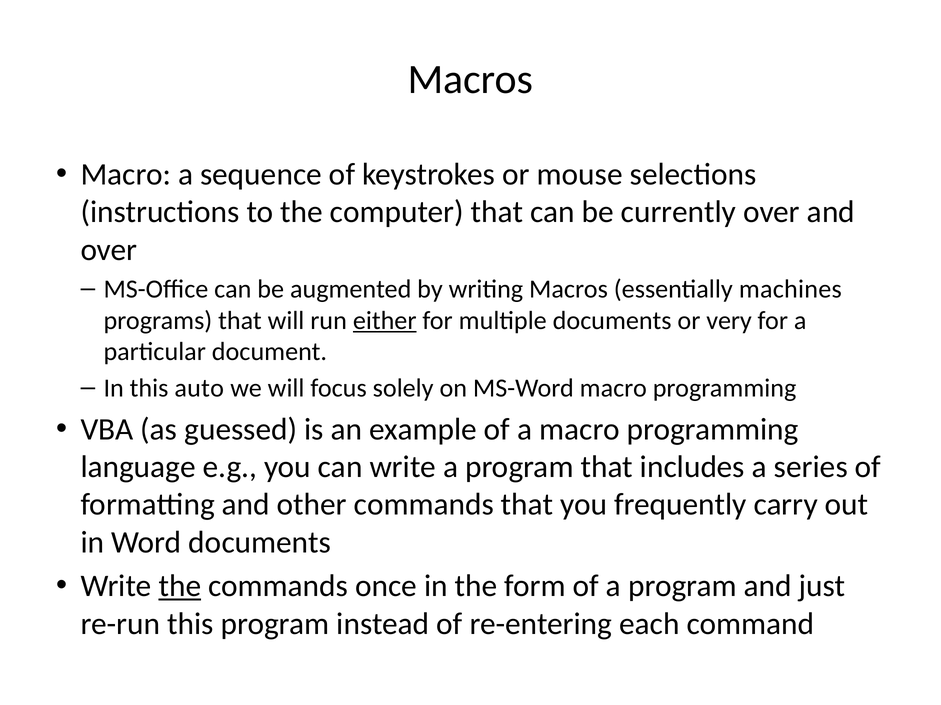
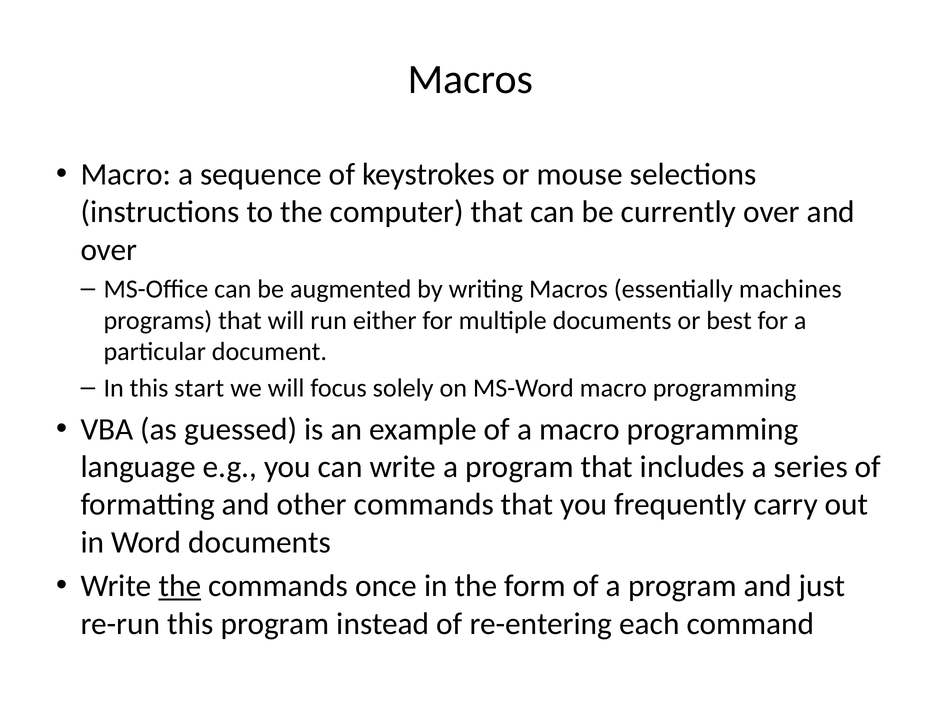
either underline: present -> none
very: very -> best
auto: auto -> start
